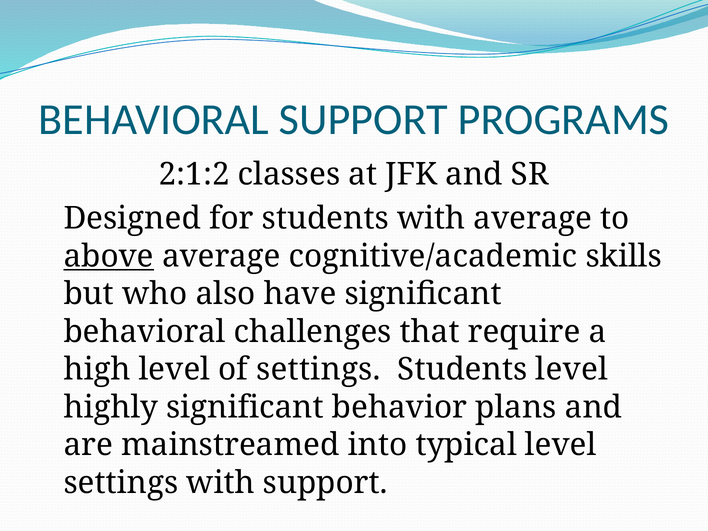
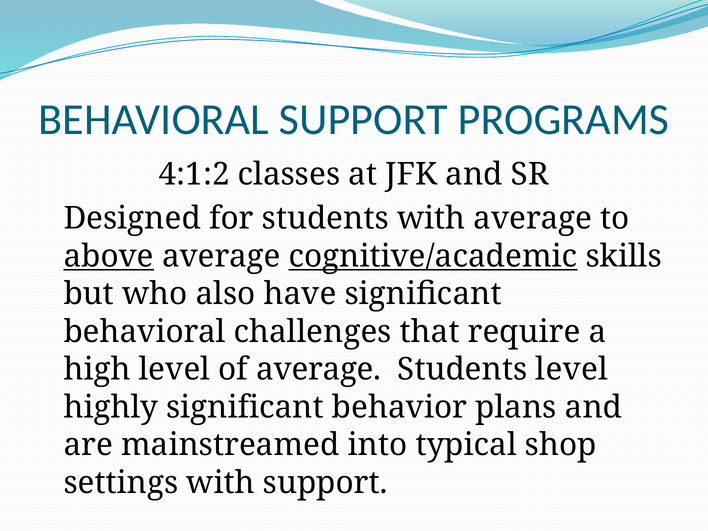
2:1:2: 2:1:2 -> 4:1:2
cognitive/academic underline: none -> present
of settings: settings -> average
typical level: level -> shop
